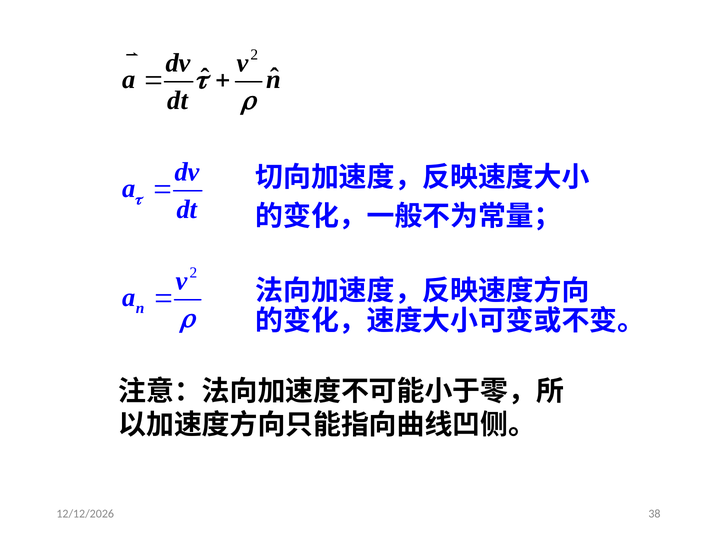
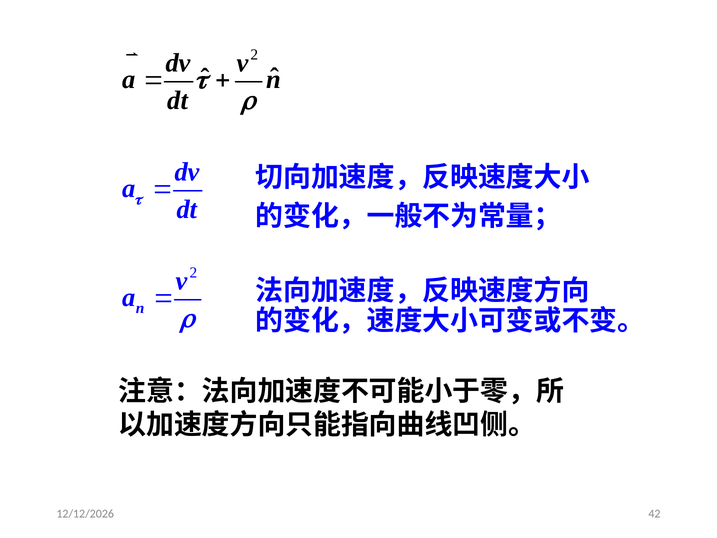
38: 38 -> 42
